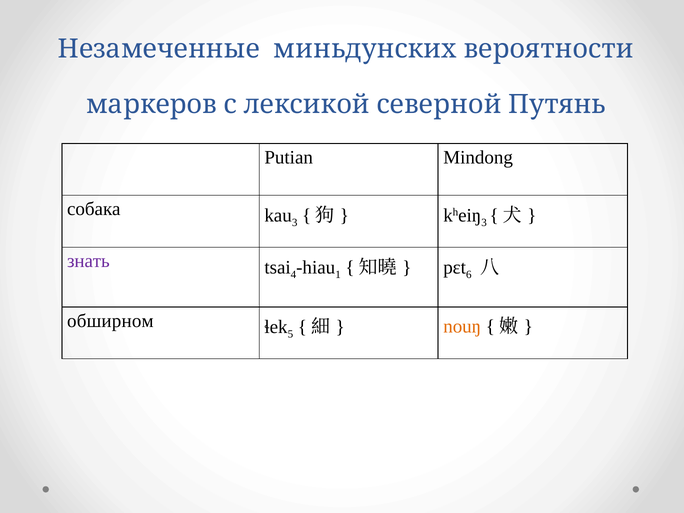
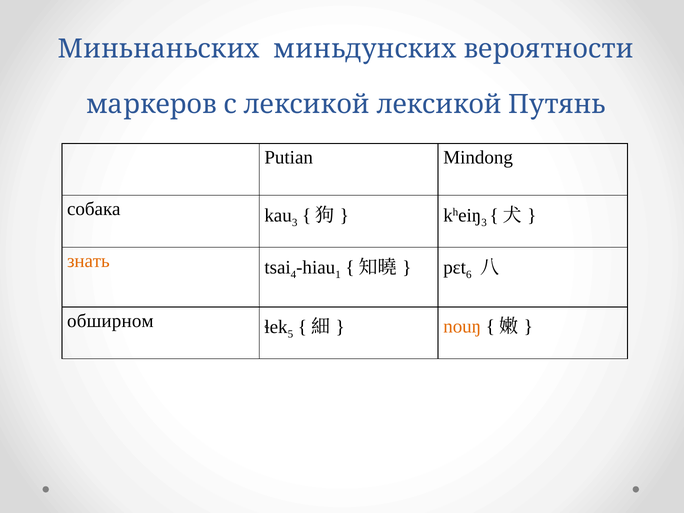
Незамеченные: Незамеченные -> Миньнаньских
лексикой северной: северной -> лексикой
знать colour: purple -> orange
